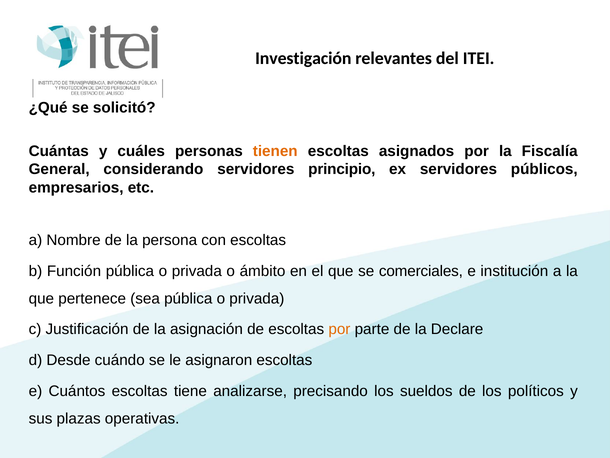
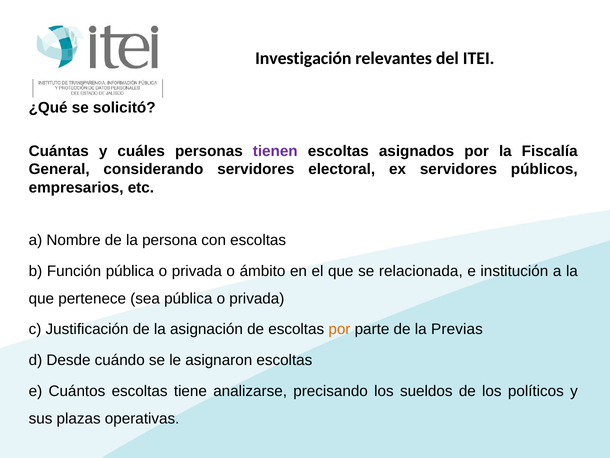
tienen colour: orange -> purple
principio: principio -> electoral
comerciales: comerciales -> relacionada
Declare: Declare -> Previas
